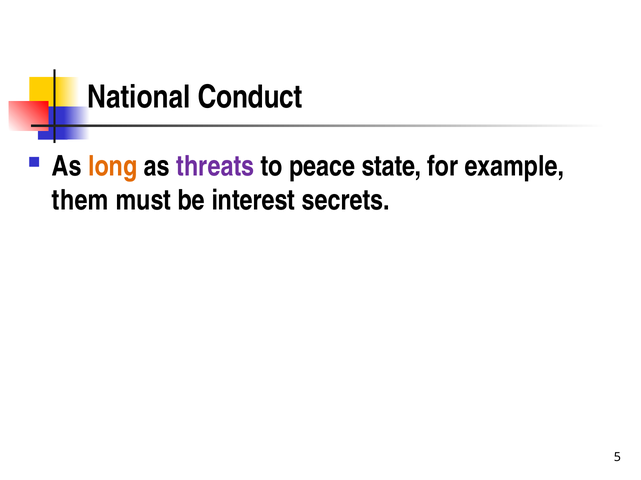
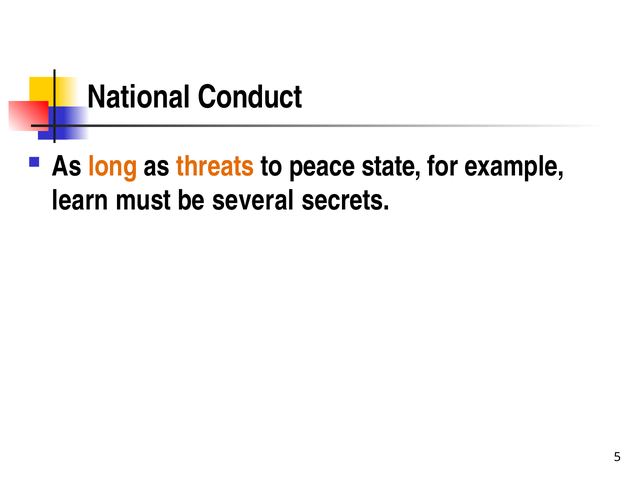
threats colour: purple -> orange
them: them -> learn
interest: interest -> several
